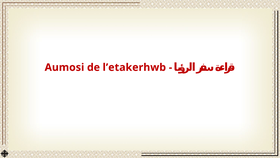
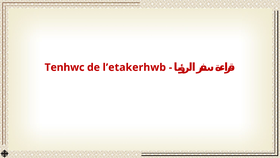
Aumosi: Aumosi -> Tenhwc
